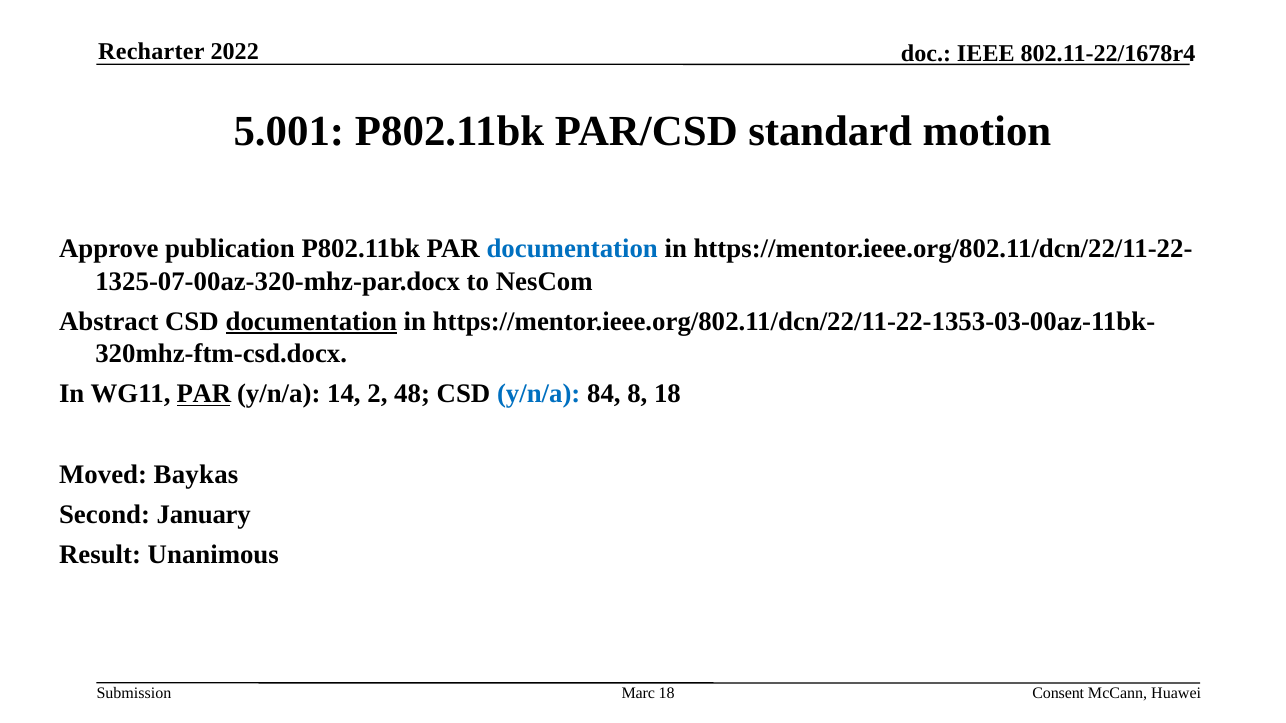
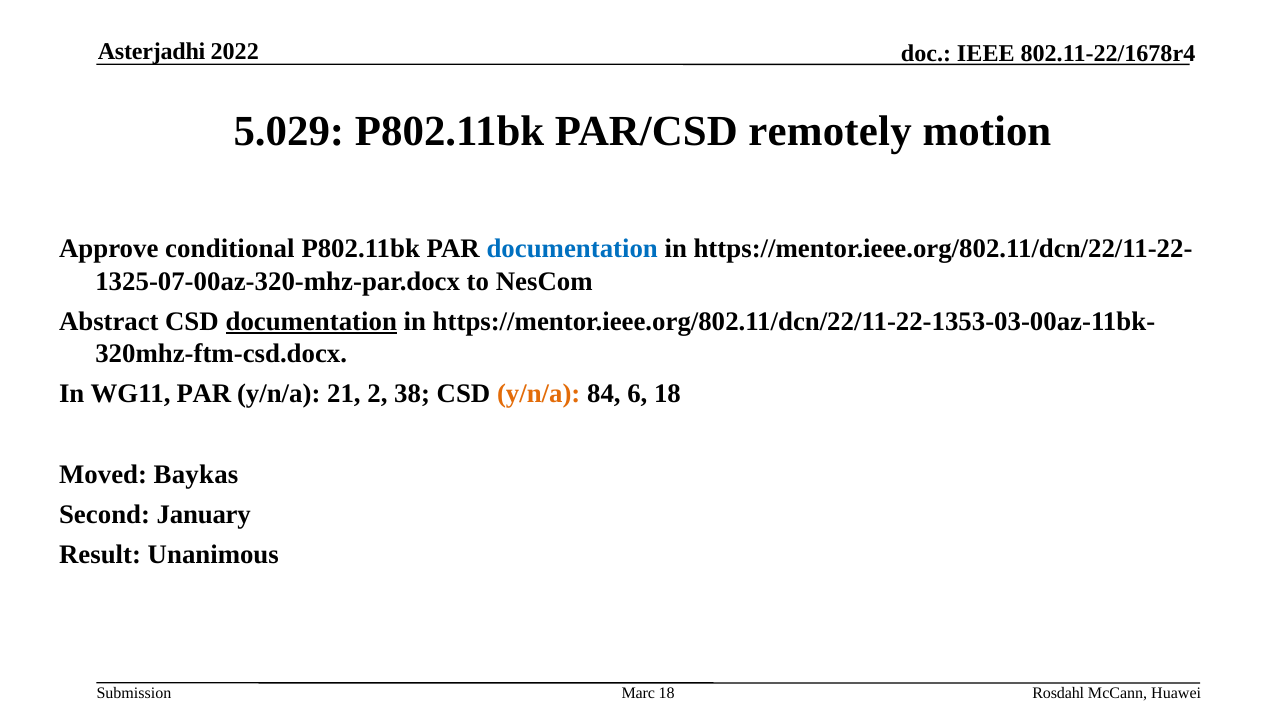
Recharter: Recharter -> Asterjadhi
5.001: 5.001 -> 5.029
standard: standard -> remotely
publication: publication -> conditional
PAR at (204, 394) underline: present -> none
14: 14 -> 21
48: 48 -> 38
y/n/a at (539, 394) colour: blue -> orange
8: 8 -> 6
Consent: Consent -> Rosdahl
